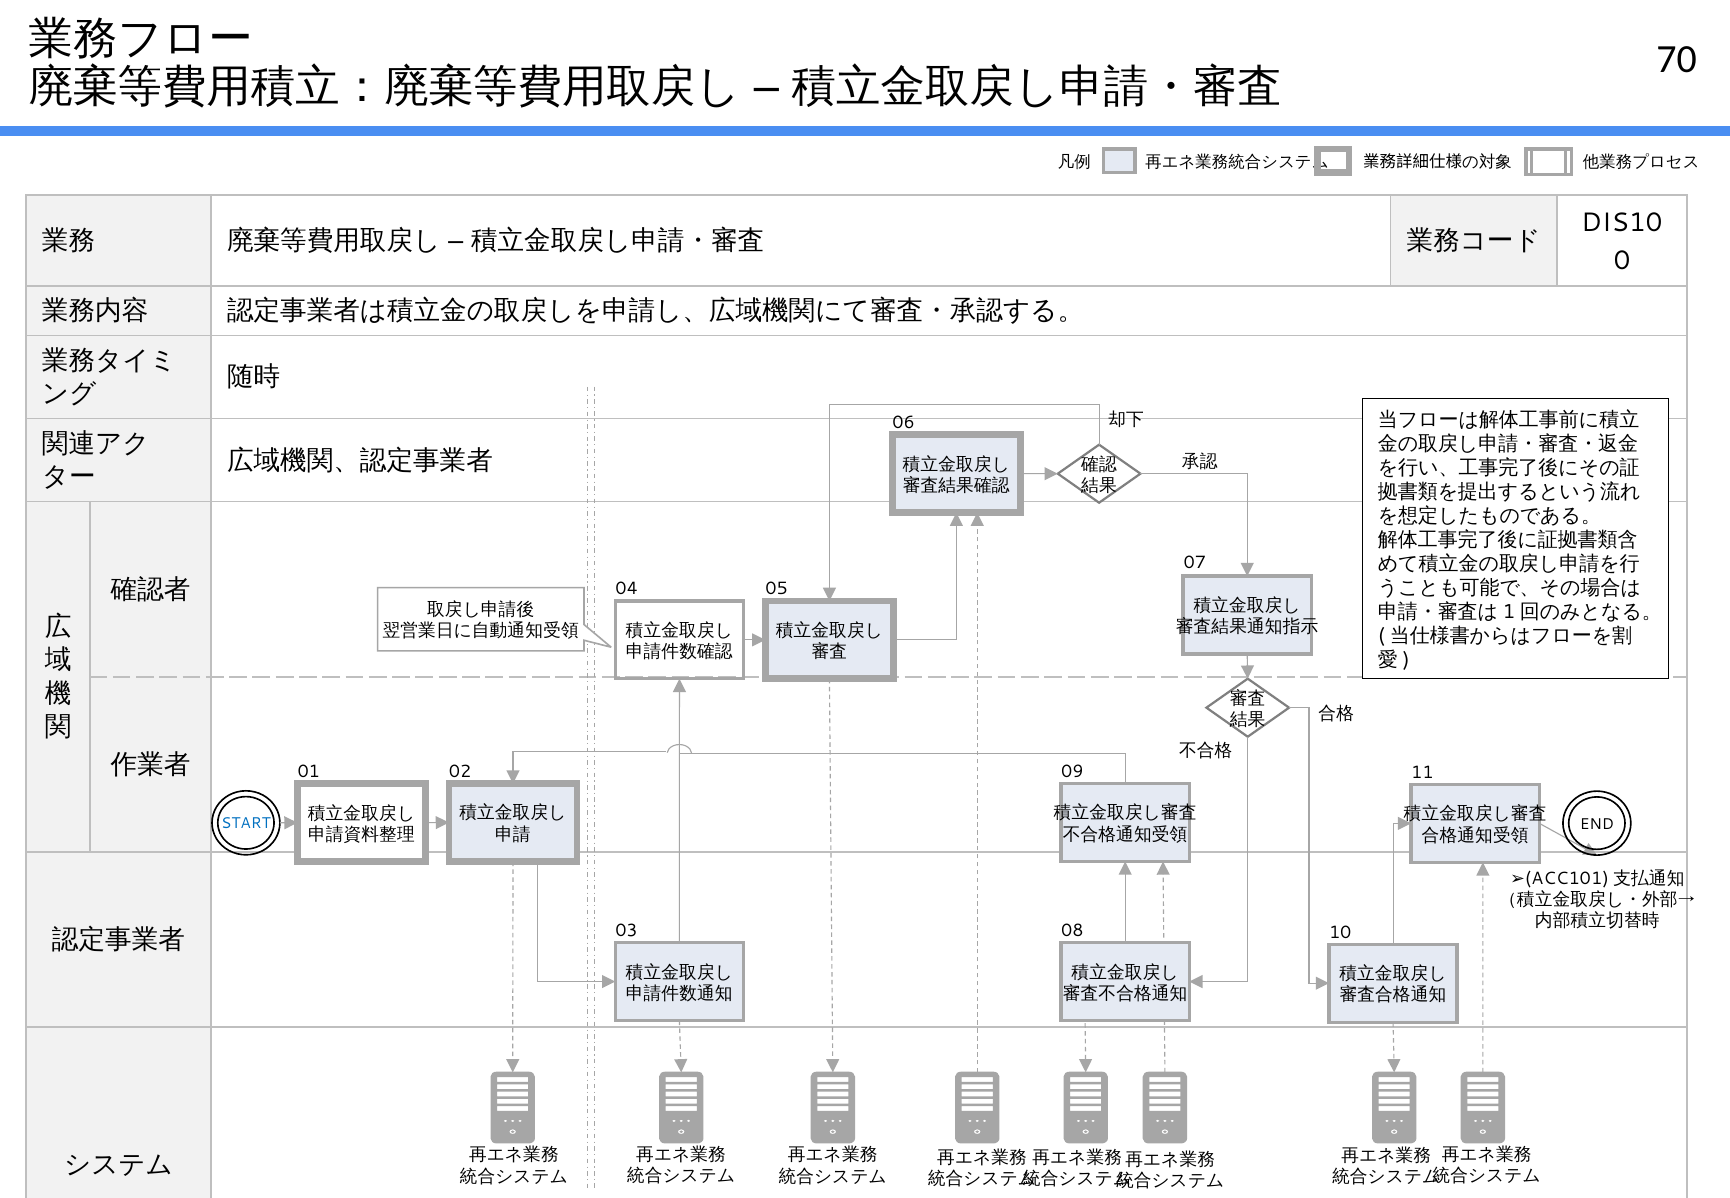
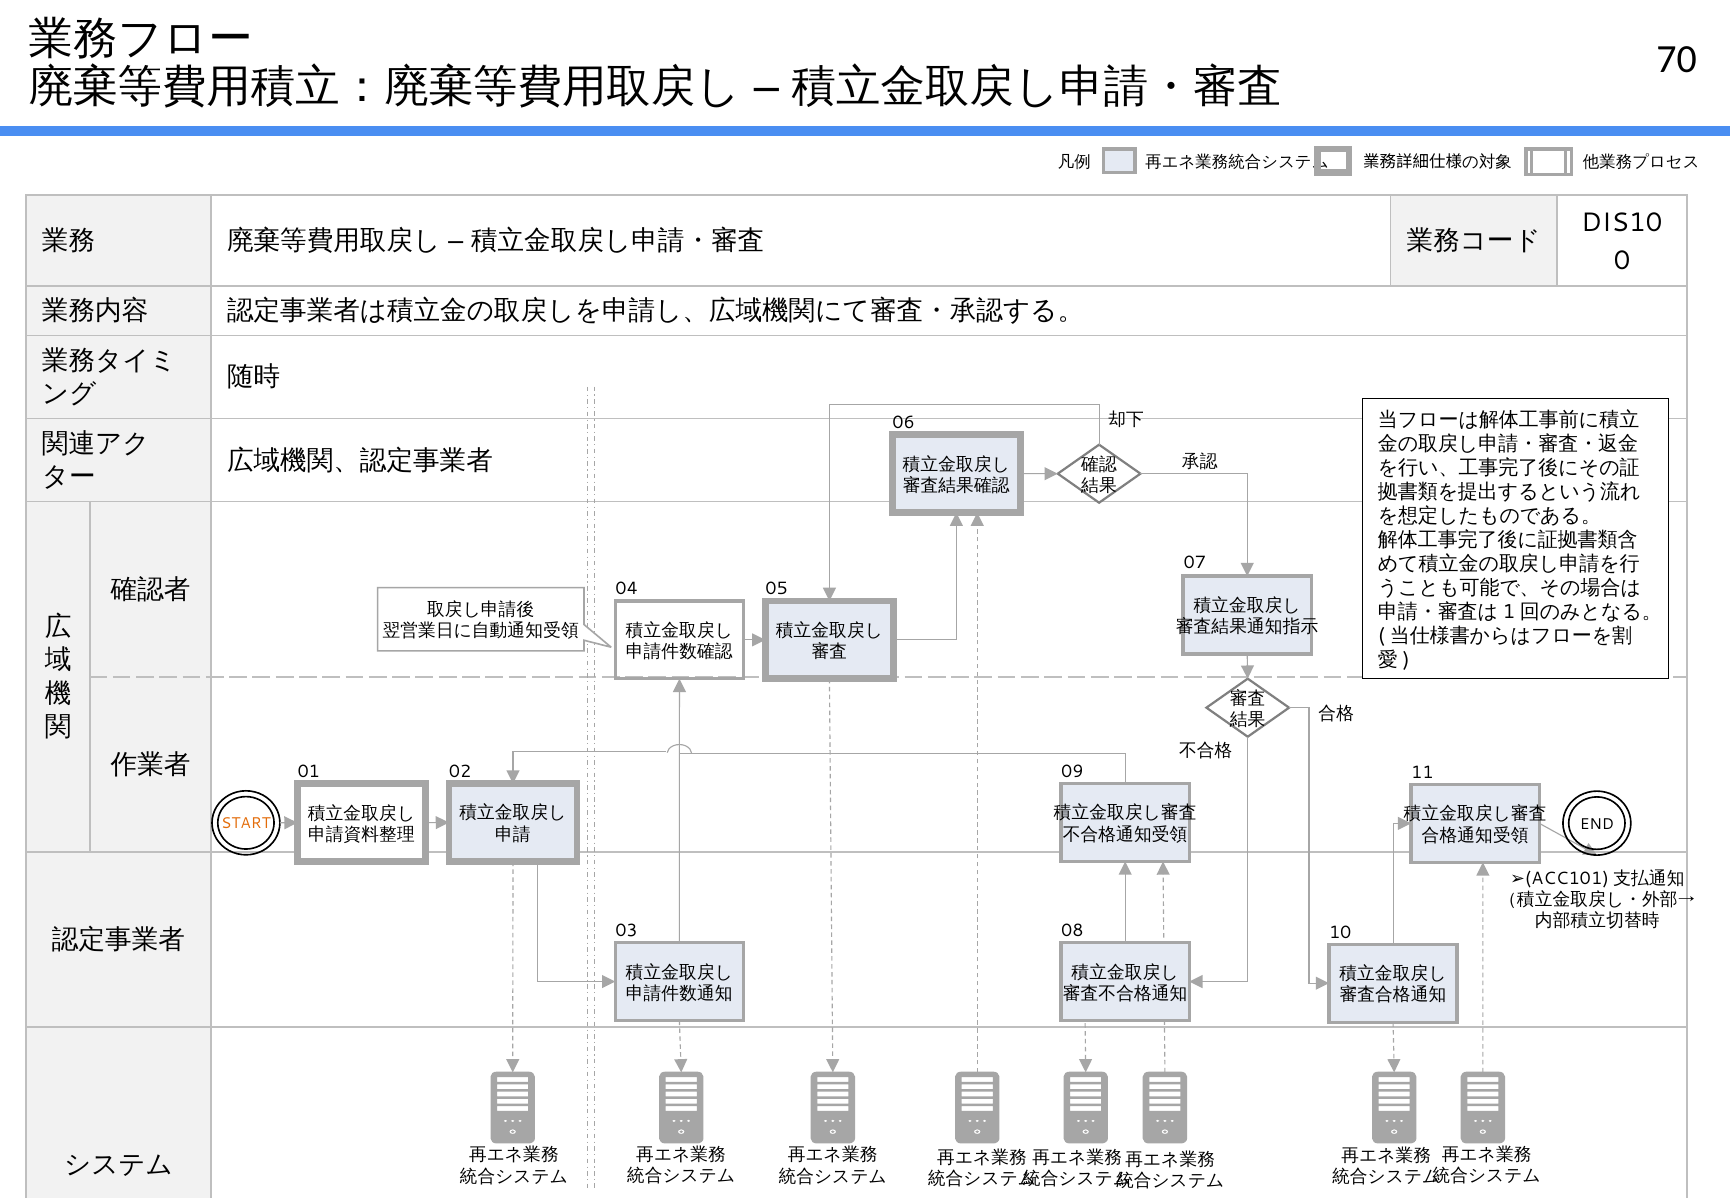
START colour: blue -> orange
